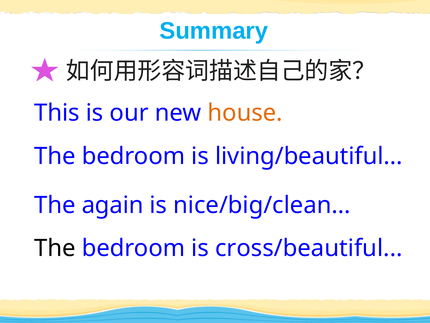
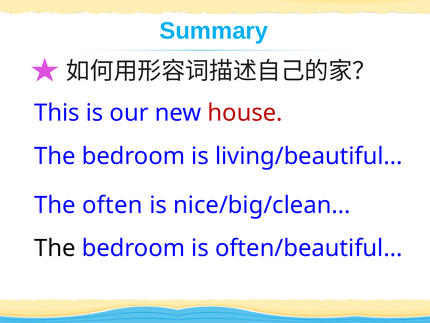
house colour: orange -> red
again: again -> often
cross/beautiful: cross/beautiful -> often/beautiful
